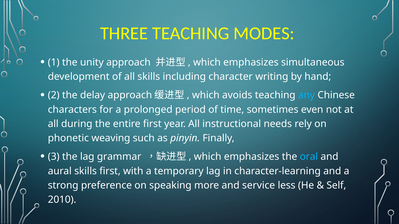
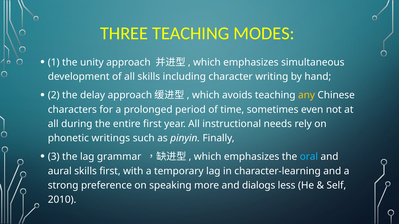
any colour: light blue -> yellow
weaving: weaving -> writings
service: service -> dialogs
